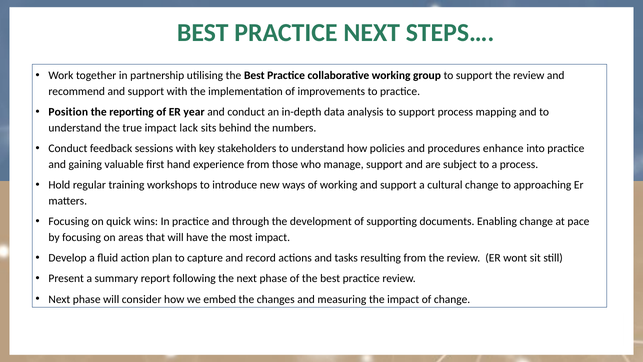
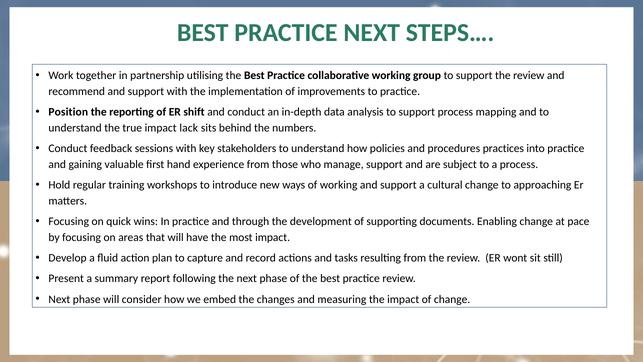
year: year -> shift
enhance: enhance -> practices
